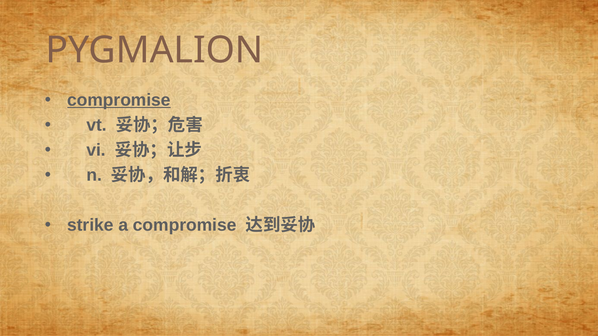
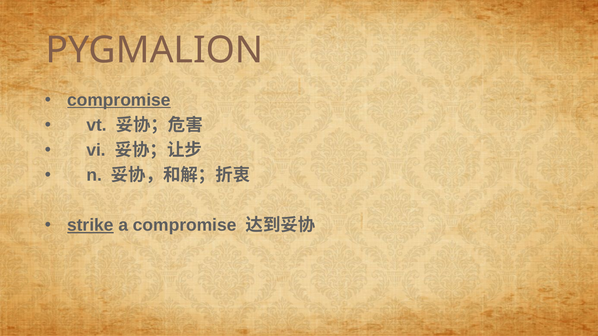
strike underline: none -> present
